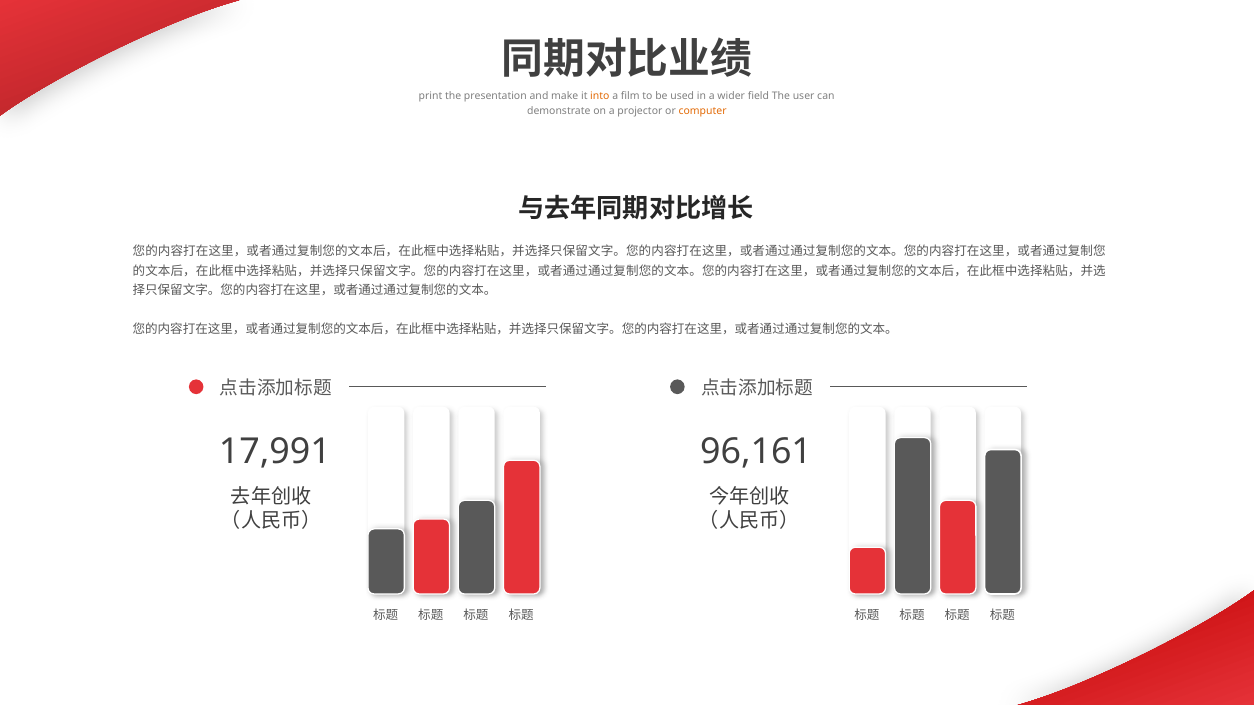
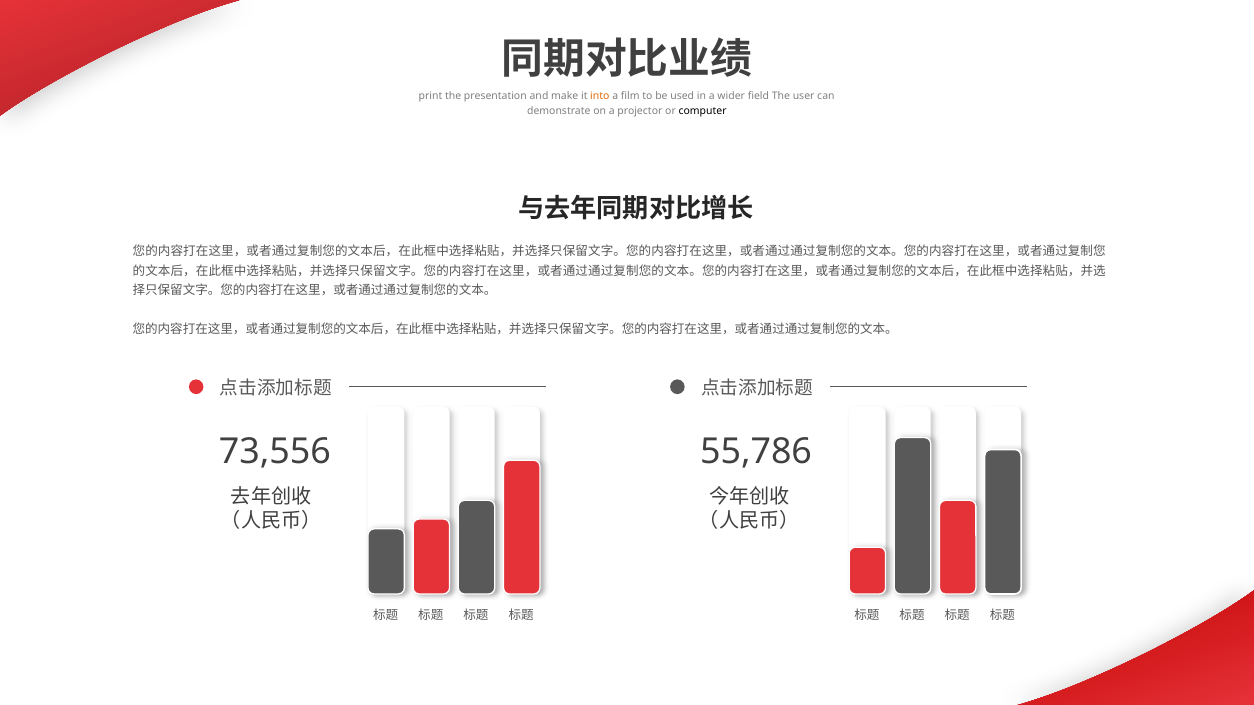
computer colour: orange -> black
17,991: 17,991 -> 73,556
96,161: 96,161 -> 55,786
